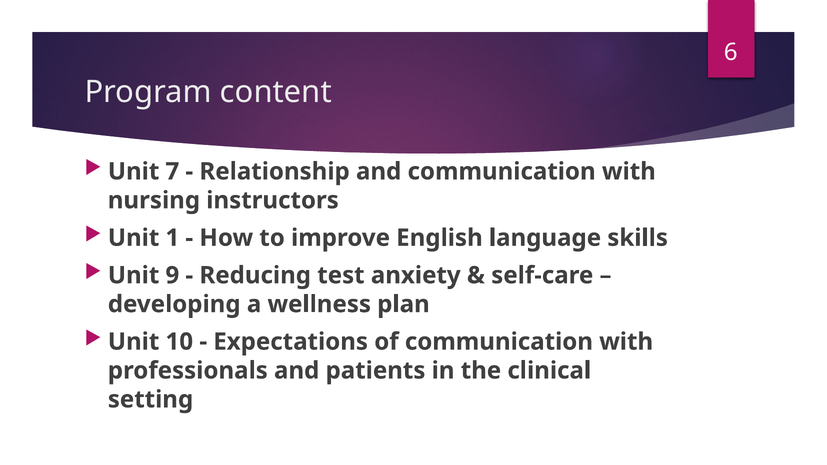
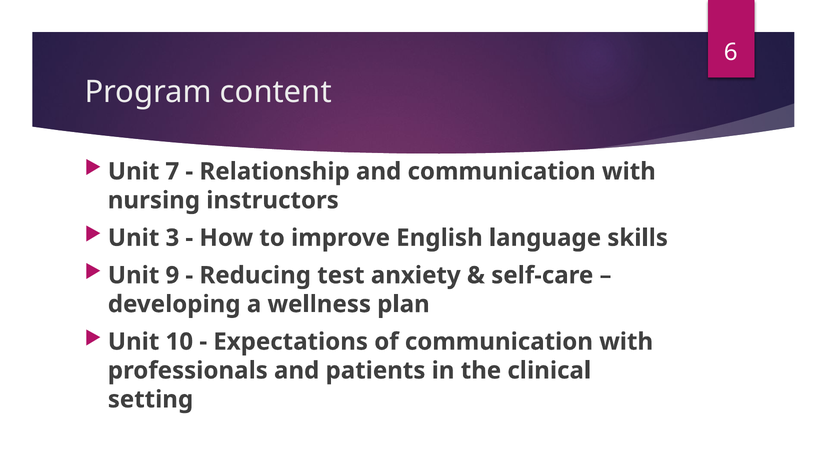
1: 1 -> 3
